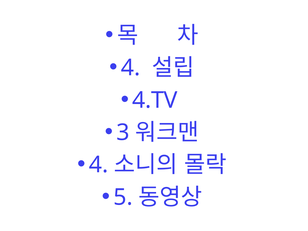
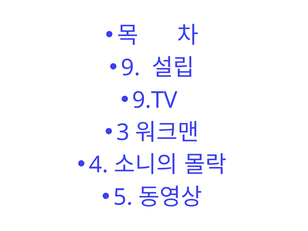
4 at (131, 68): 4 -> 9
4.TV: 4.TV -> 9.TV
